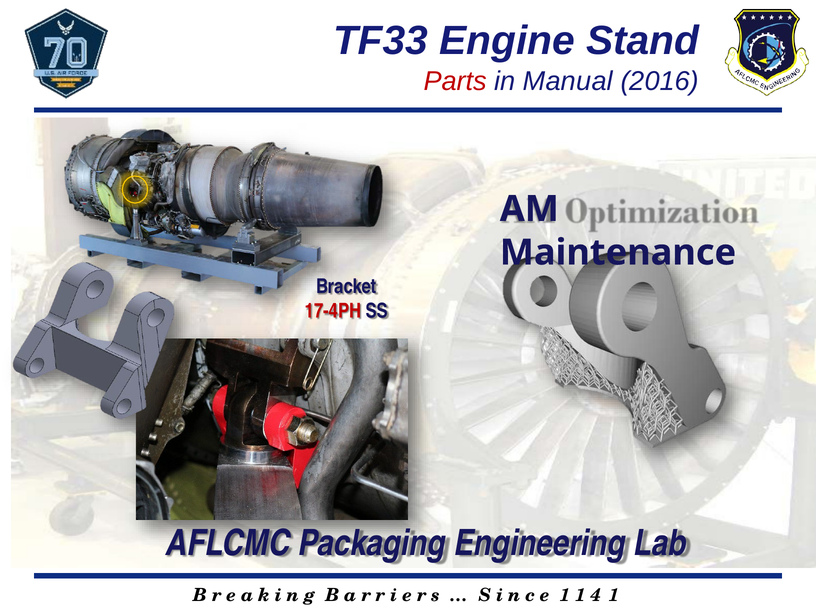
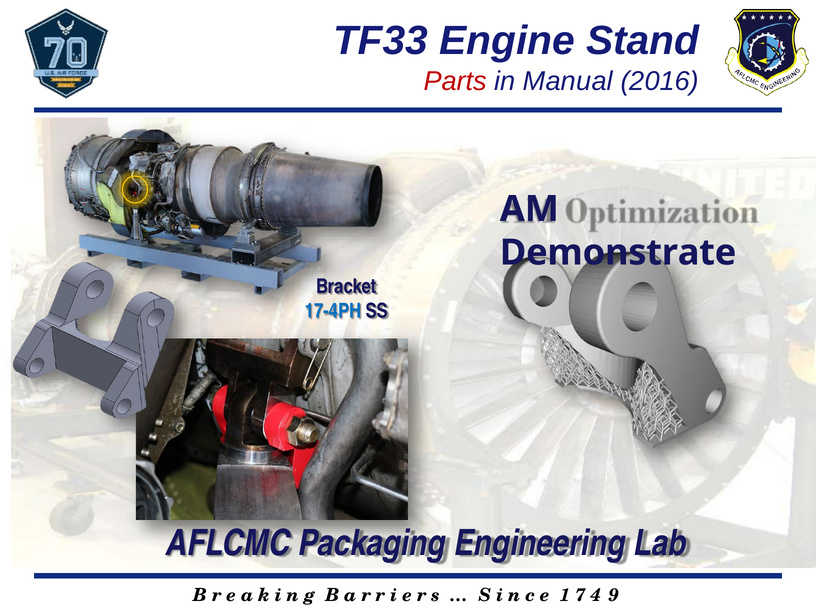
Maintenance: Maintenance -> Demonstrate
17-4PH colour: red -> blue
1 1: 1 -> 7
4 1: 1 -> 9
